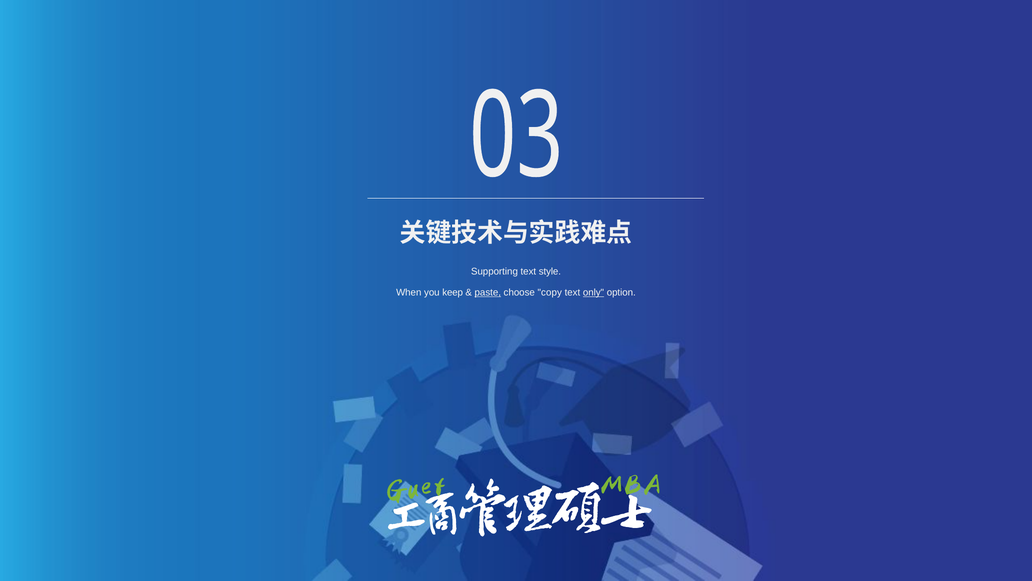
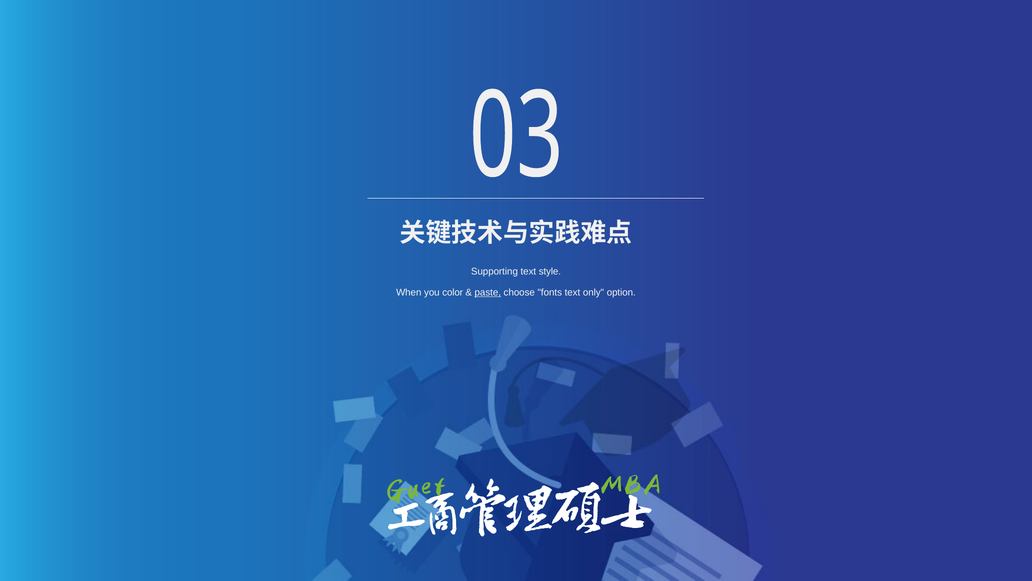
keep: keep -> color
copy: copy -> fonts
only underline: present -> none
